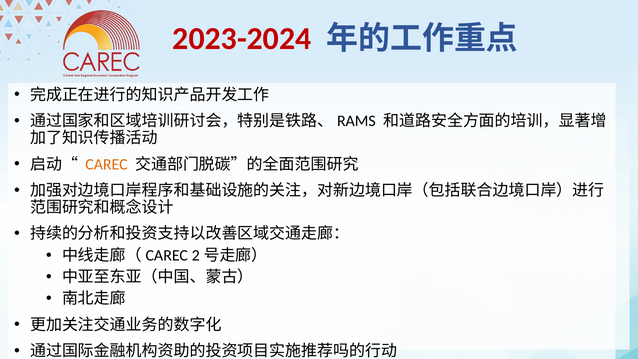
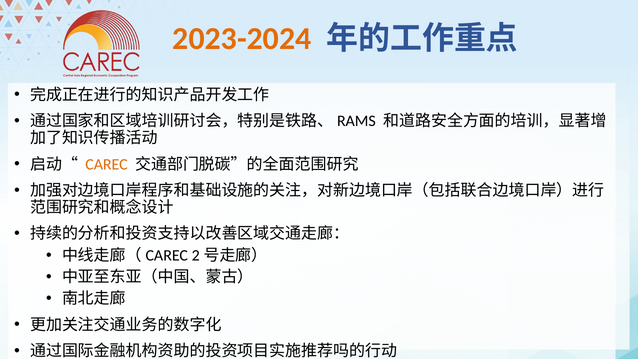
2023-2024 colour: red -> orange
